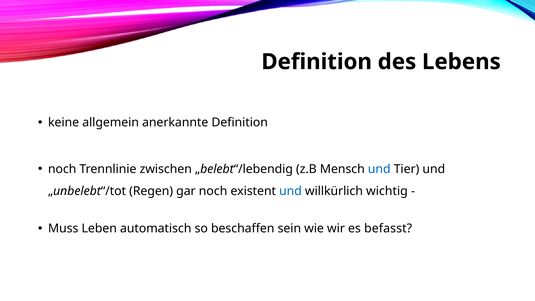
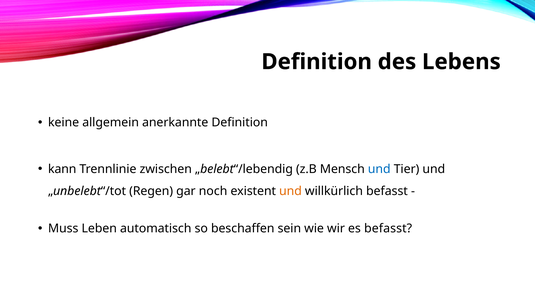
noch at (62, 169): noch -> kann
und at (290, 191) colour: blue -> orange
willkürlich wichtig: wichtig -> befasst
